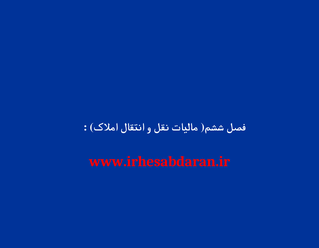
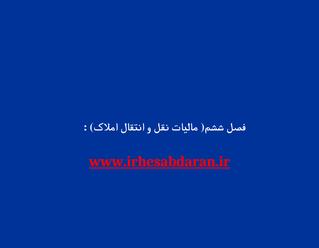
www.irhesabdaran.ir underline: none -> present
